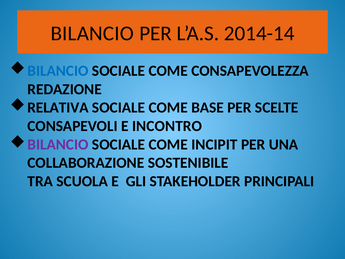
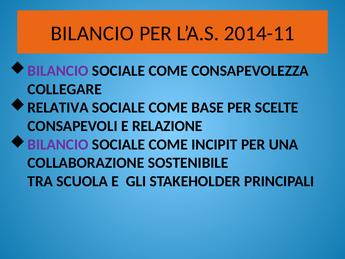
2014-14: 2014-14 -> 2014-11
BILANCIO at (58, 71) colour: blue -> purple
REDAZIONE: REDAZIONE -> COLLEGARE
INCONTRO: INCONTRO -> RELAZIONE
